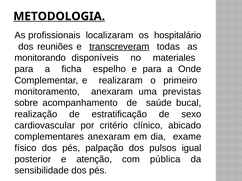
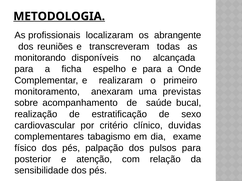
hospitalário: hospitalário -> abrangente
transcreveram underline: present -> none
materiales: materiales -> alcançada
abicado: abicado -> duvidas
complementares anexaram: anexaram -> tabagismo
pulsos igual: igual -> para
pública: pública -> relação
